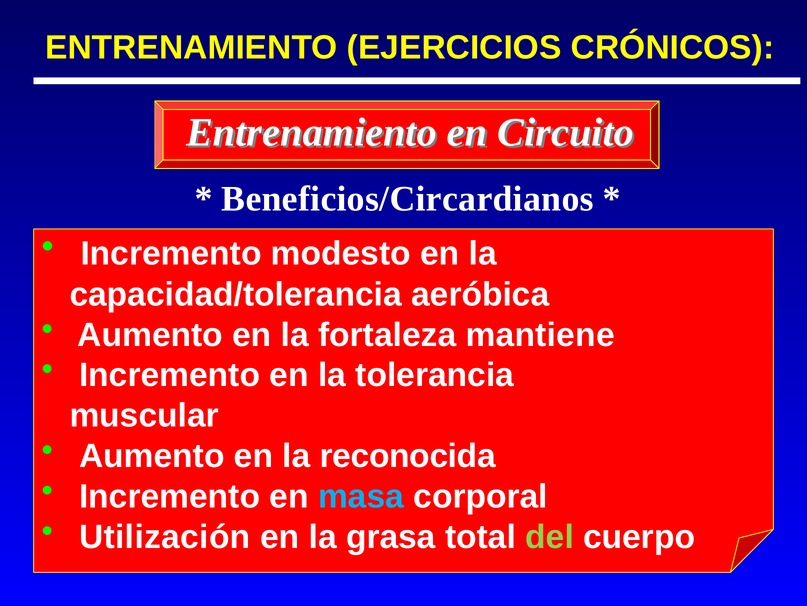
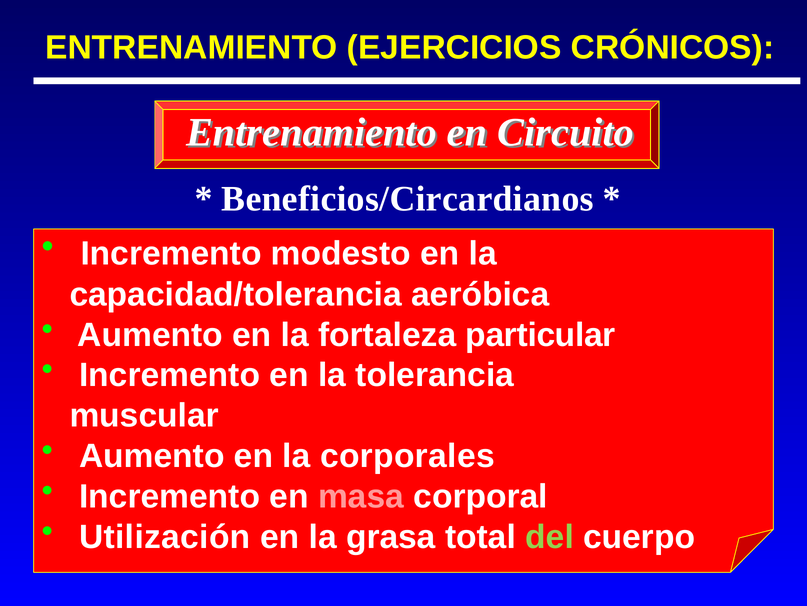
mantiene: mantiene -> particular
reconocida: reconocida -> corporales
masa colour: light blue -> pink
